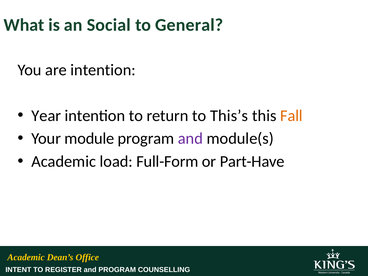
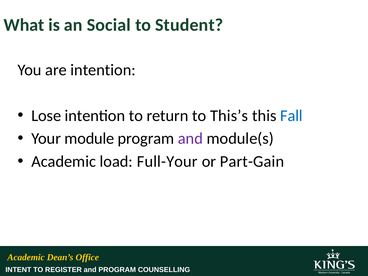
General: General -> Student
Year: Year -> Lose
Fall colour: orange -> blue
Full-Form: Full-Form -> Full-Your
Part-Have: Part-Have -> Part-Gain
